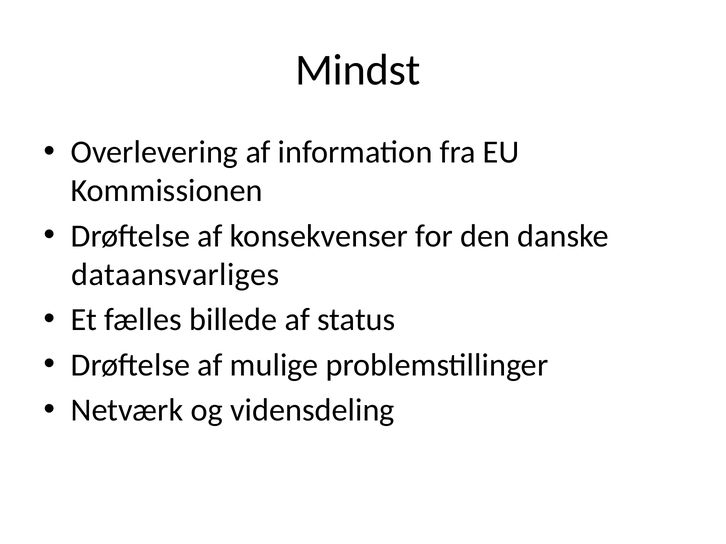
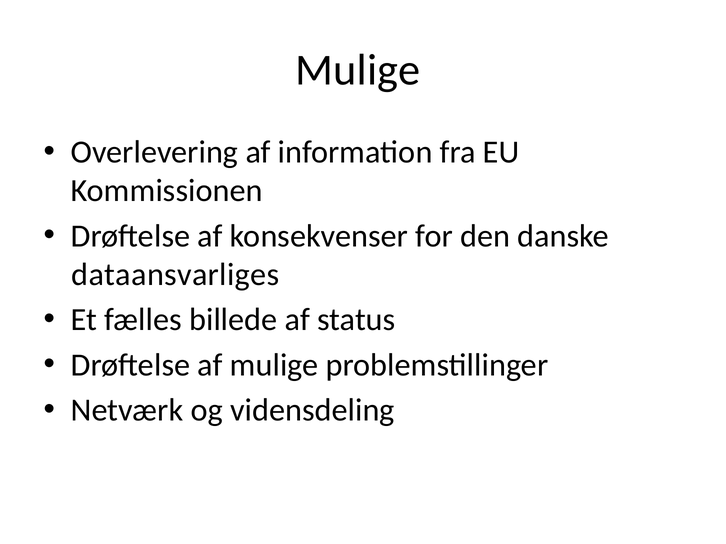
Mindst at (358, 70): Mindst -> Mulige
